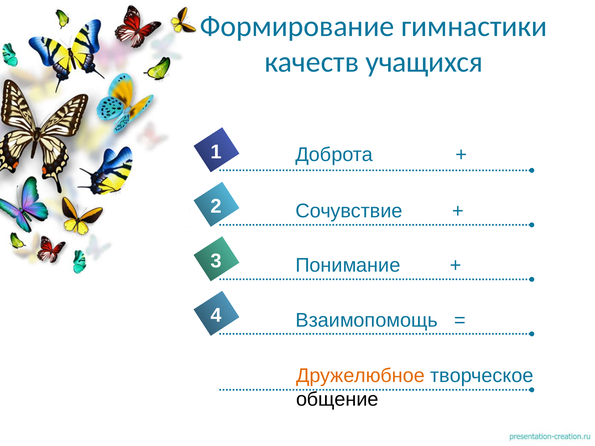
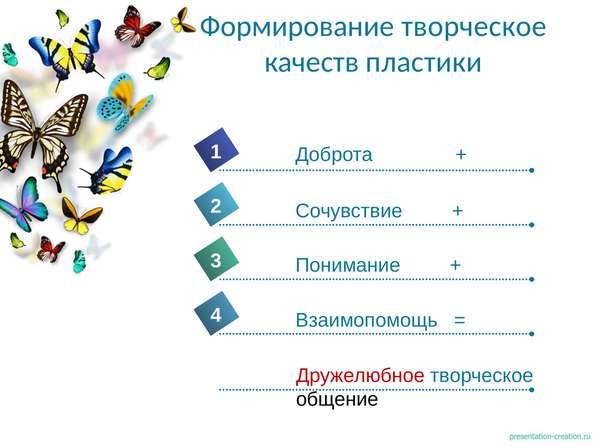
Формирование гимнастики: гимнастики -> творческое
учащихся: учащихся -> пластики
Дружелюбное colour: orange -> red
